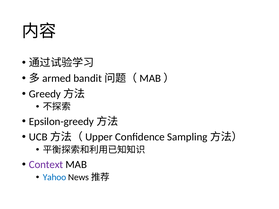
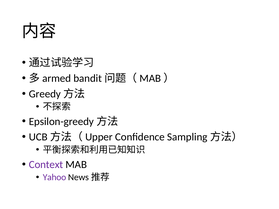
Yahoo colour: blue -> purple
